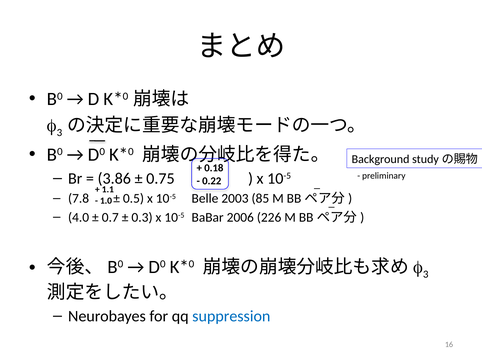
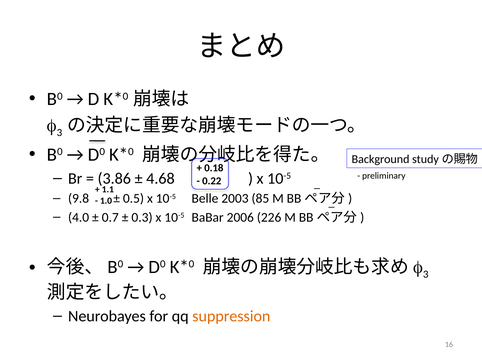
0.75: 0.75 -> 4.68
7.8: 7.8 -> 9.8
suppression colour: blue -> orange
